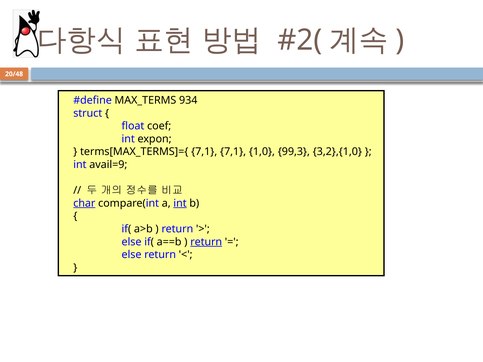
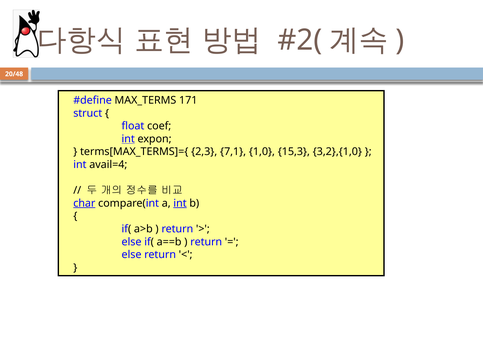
934: 934 -> 171
int at (128, 139) underline: none -> present
terms[MAX_TERMS]={ 7,1: 7,1 -> 2,3
99,3: 99,3 -> 15,3
avail=9: avail=9 -> avail=4
return at (206, 242) underline: present -> none
